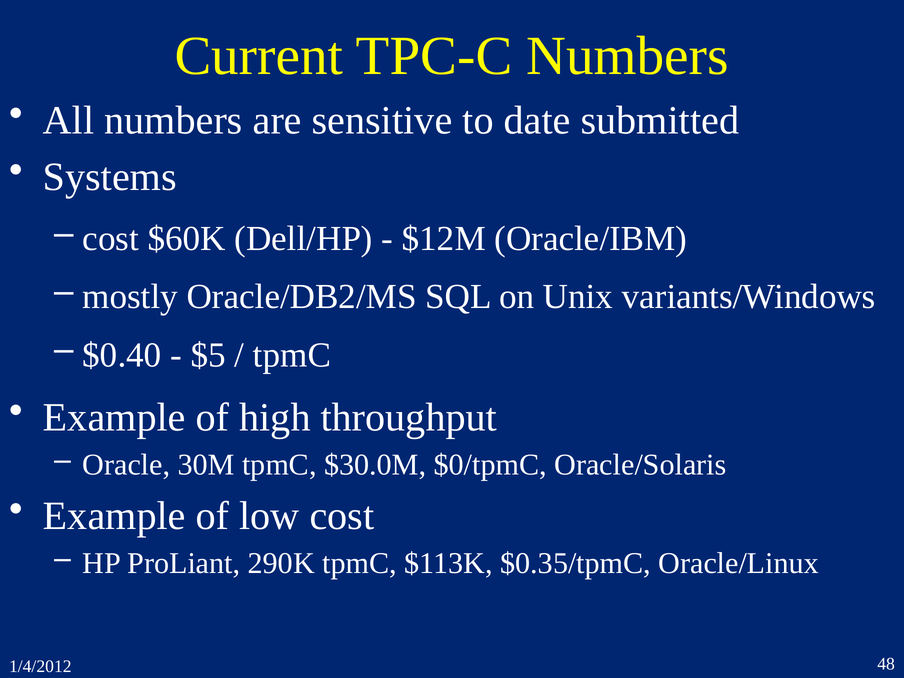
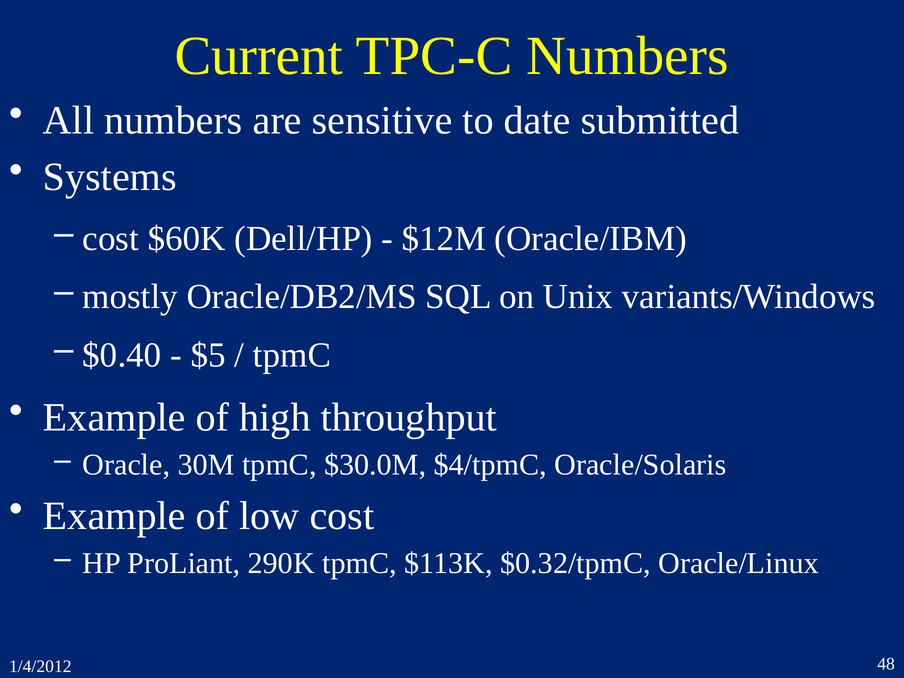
$0/tpmC: $0/tpmC -> $4/tpmC
$0.35/tpmC: $0.35/tpmC -> $0.32/tpmC
